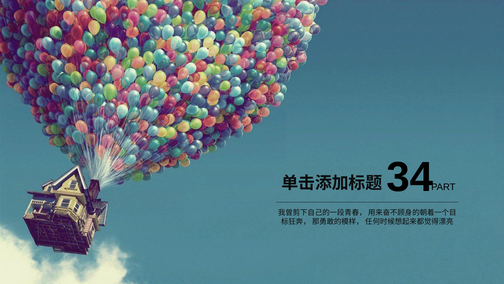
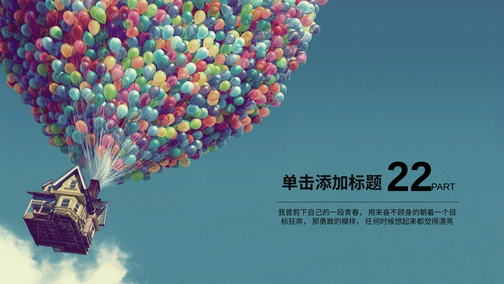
34: 34 -> 22
